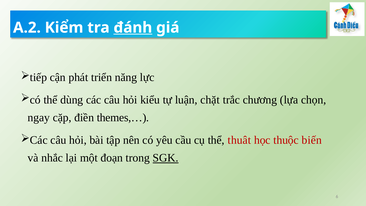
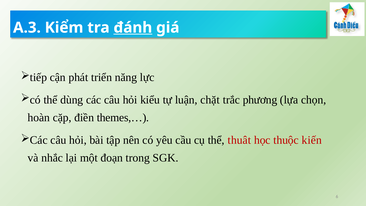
A.2: A.2 -> A.3
chương: chương -> phương
ngay: ngay -> hoàn
biến: biến -> kiến
SGK underline: present -> none
